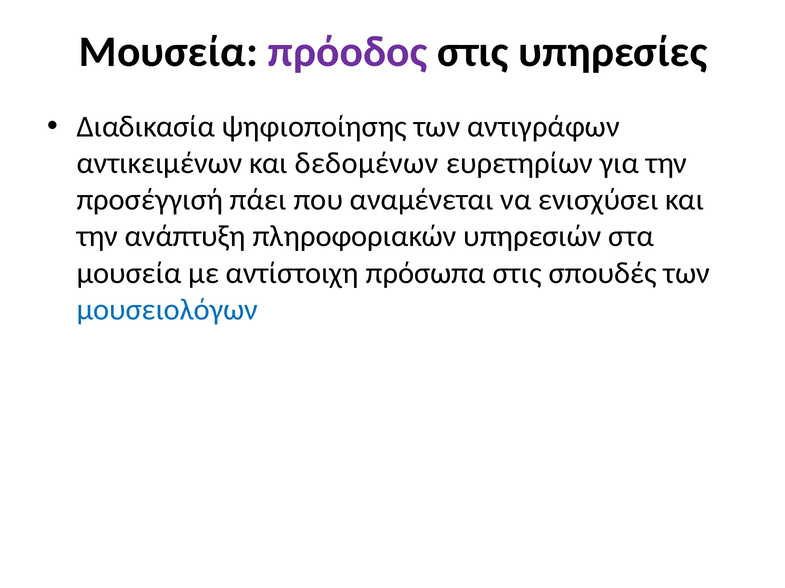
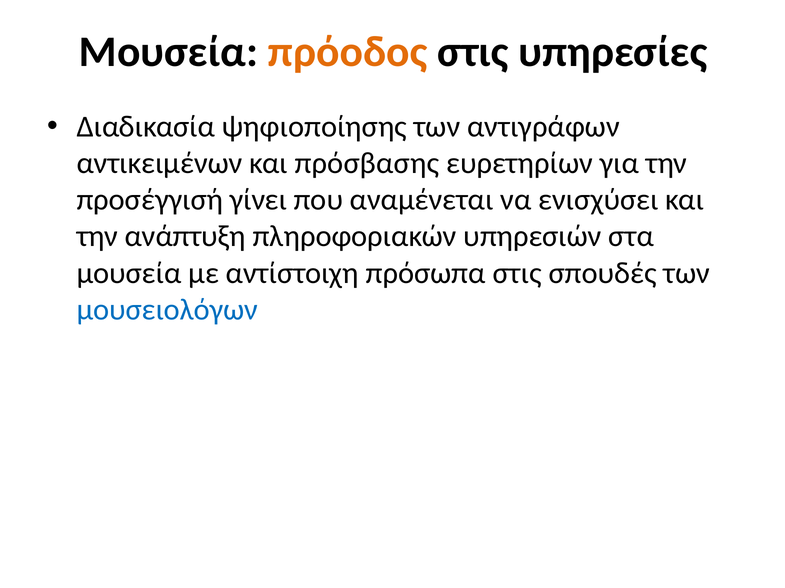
πρόοδος colour: purple -> orange
δεδομένων: δεδομένων -> πρόσβασης
πάει: πάει -> γίνει
